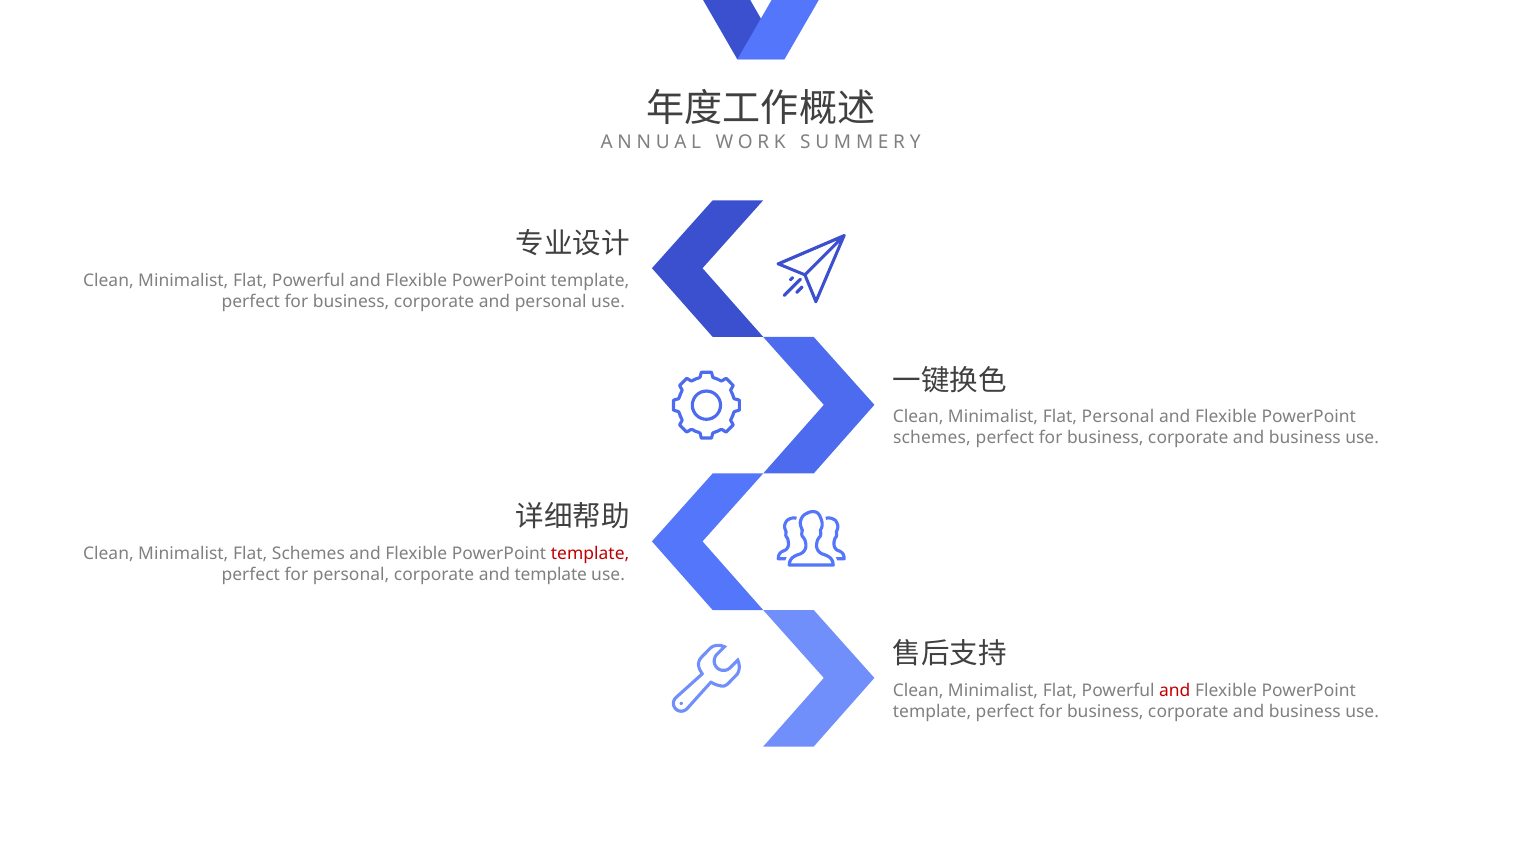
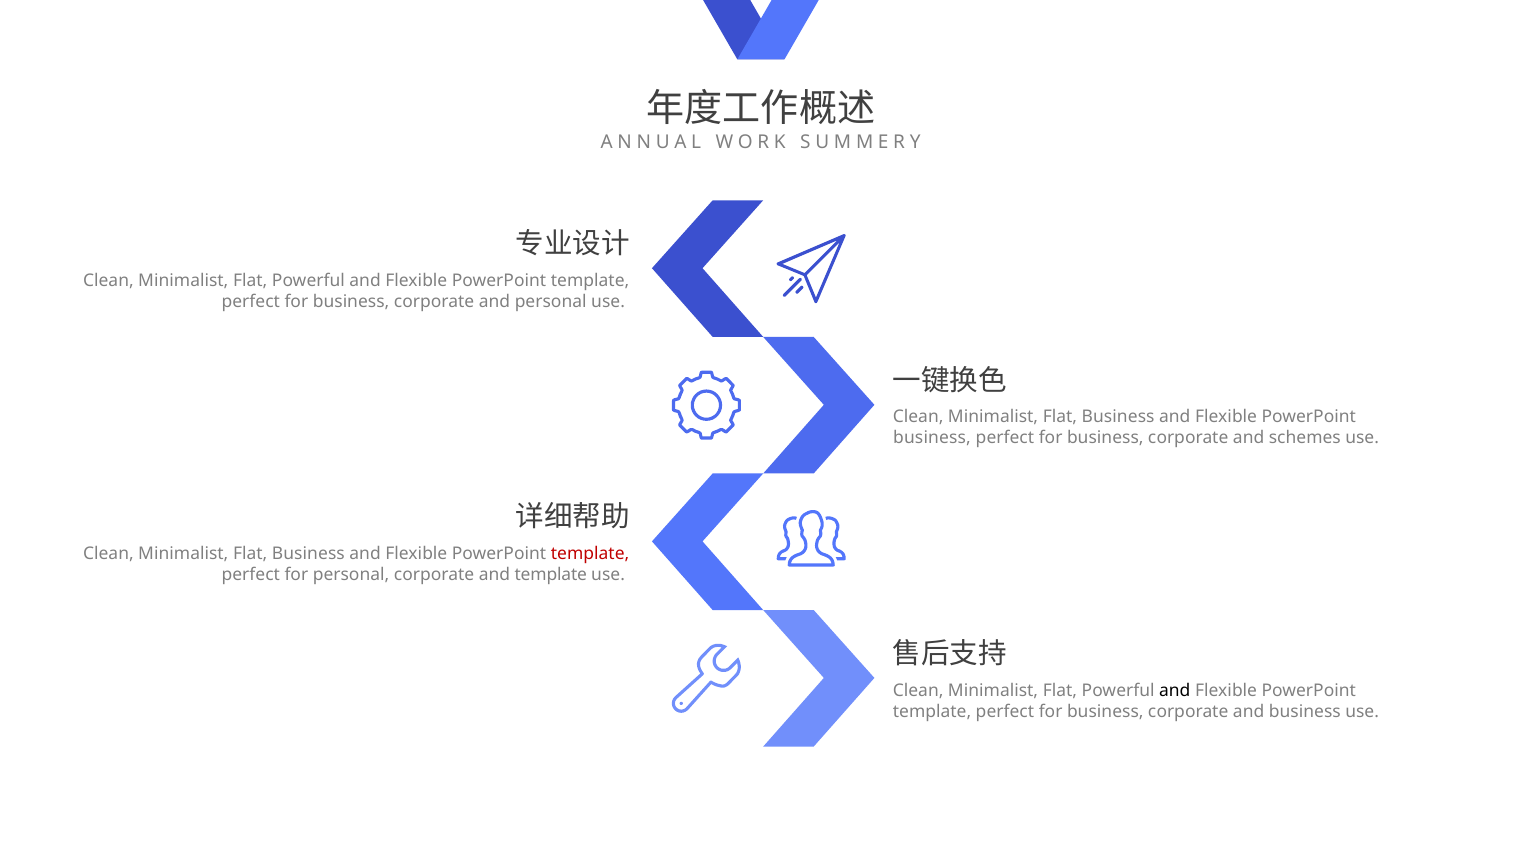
Personal at (1118, 417): Personal -> Business
schemes at (932, 438): schemes -> business
business at (1305, 438): business -> schemes
Schemes at (308, 554): Schemes -> Business
and at (1175, 690) colour: red -> black
